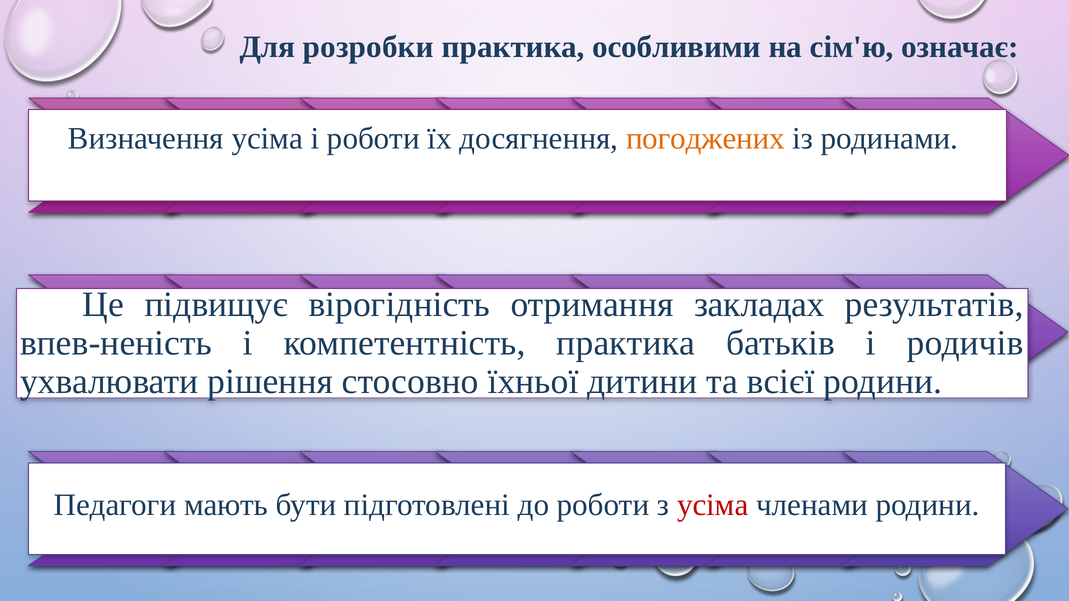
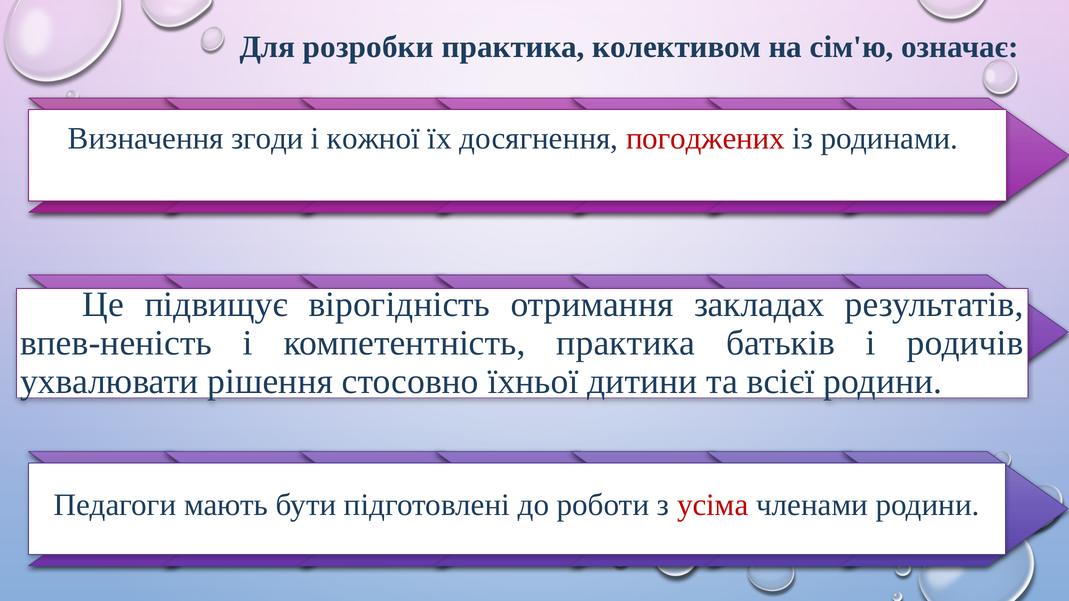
особливими: особливими -> колективом
Визначення усіма: усіма -> згоди
і роботи: роботи -> кожної
погоджених colour: orange -> red
